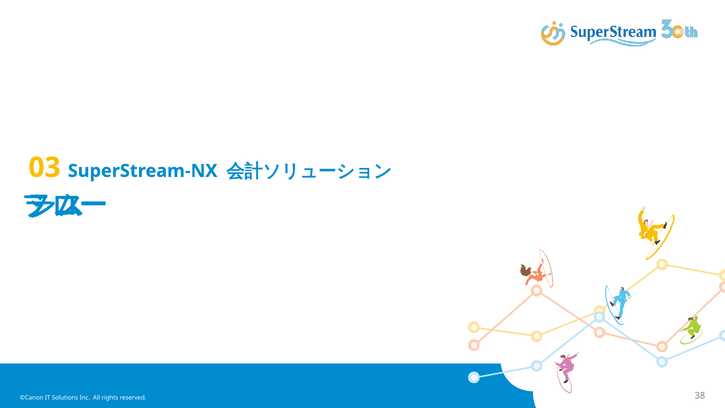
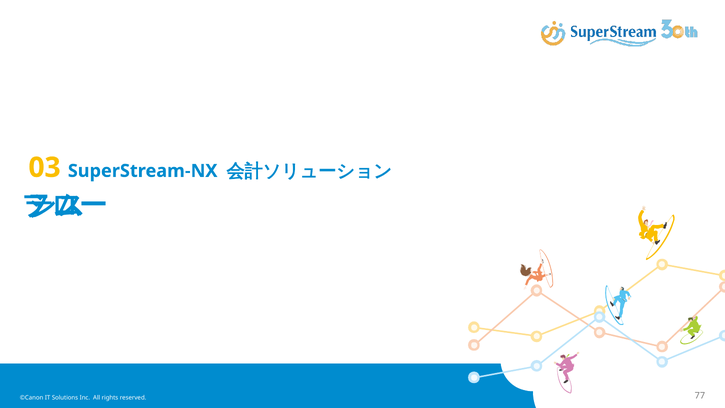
38: 38 -> 77
